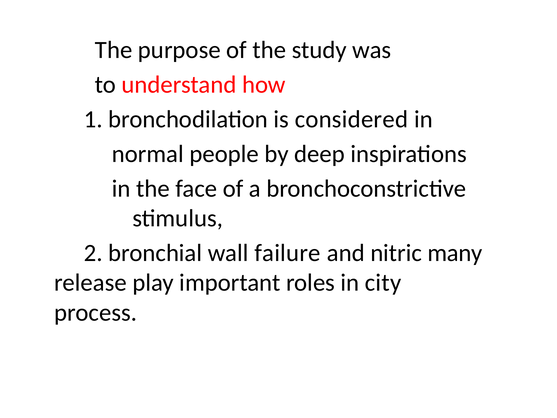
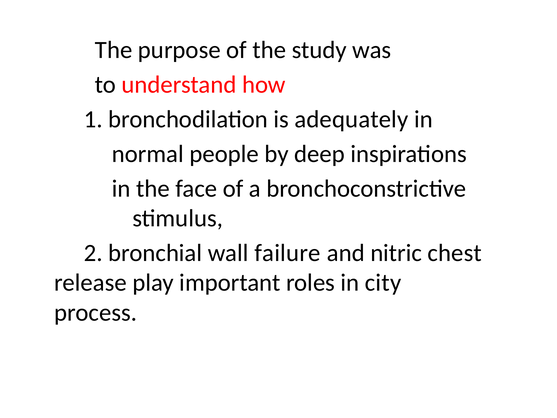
considered: considered -> adequately
many: many -> chest
